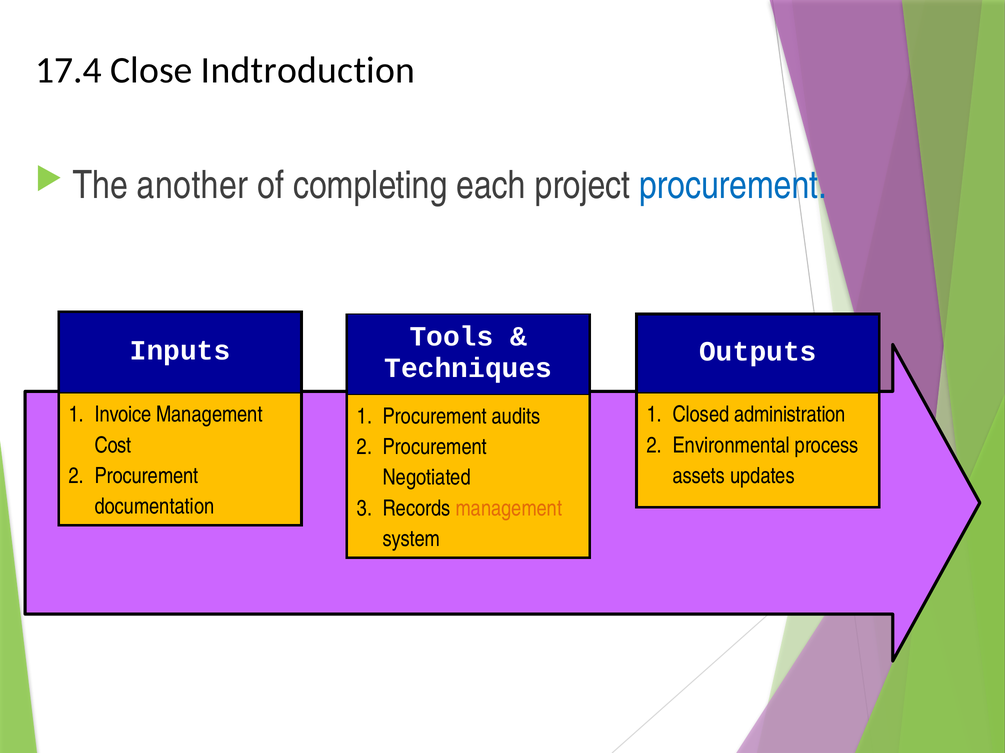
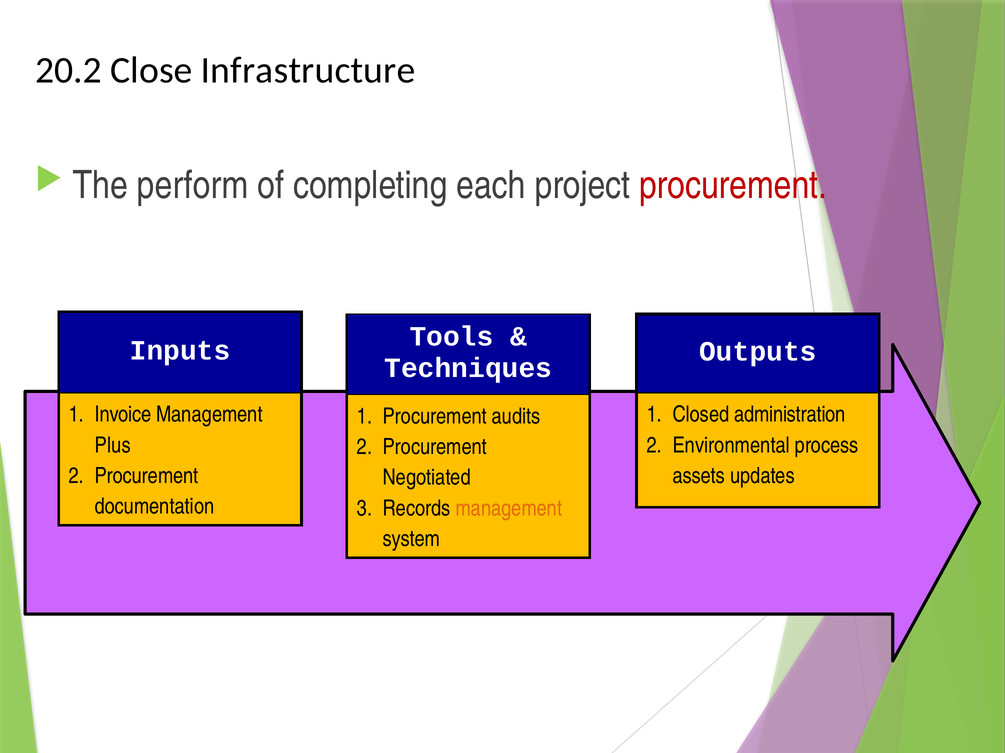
17.4: 17.4 -> 20.2
Indtroduction: Indtroduction -> Infrastructure
another: another -> perform
procurement at (733, 185) colour: blue -> red
Cost: Cost -> Plus
